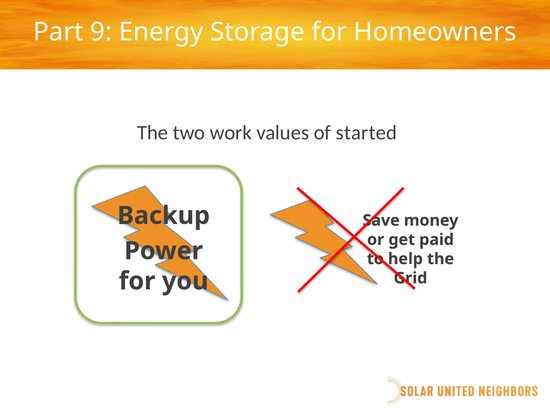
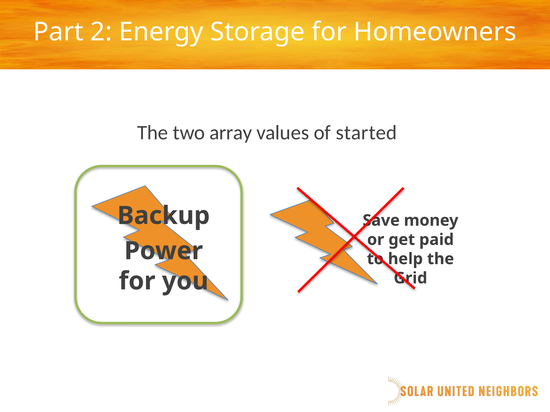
9: 9 -> 2
work: work -> array
